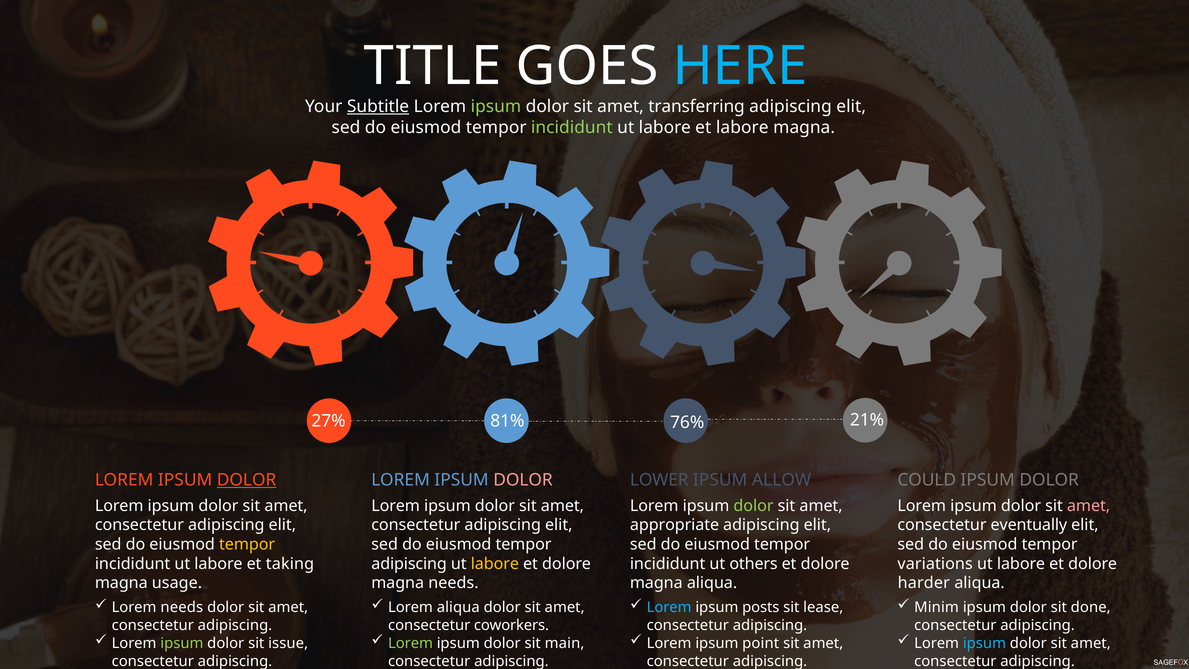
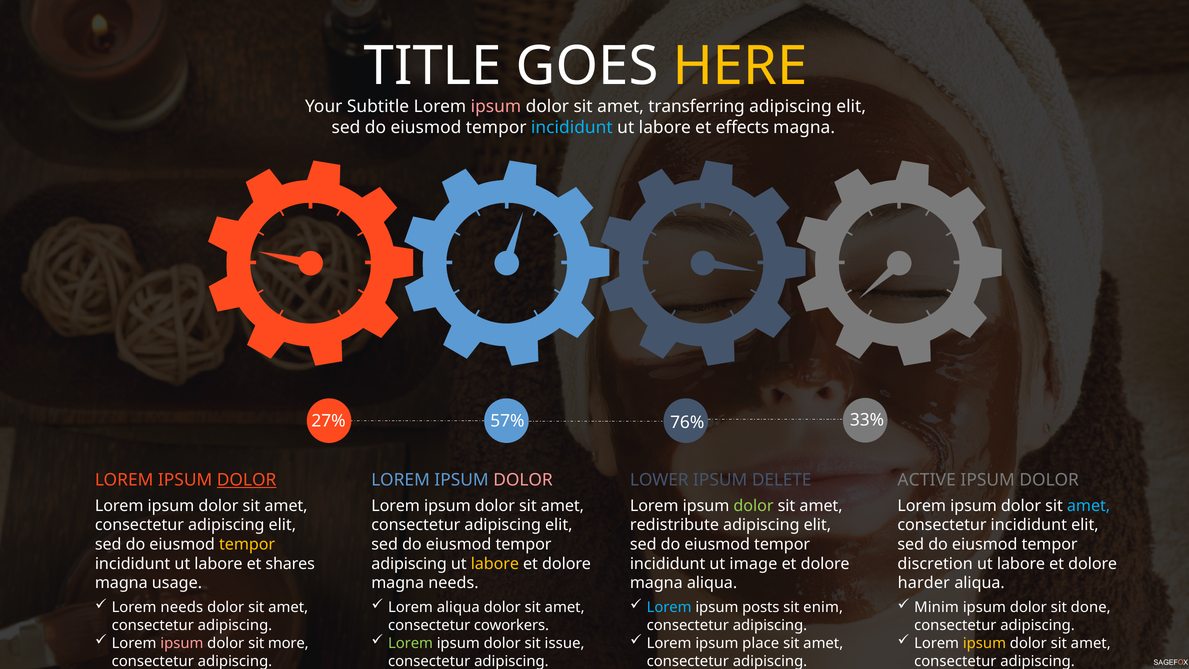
HERE colour: light blue -> yellow
Subtitle underline: present -> none
ipsum at (496, 107) colour: light green -> pink
incididunt at (572, 127) colour: light green -> light blue
et labore: labore -> effects
81%: 81% -> 57%
21%: 21% -> 33%
ALLOW: ALLOW -> DELETE
COULD: COULD -> ACTIVE
amet at (1089, 506) colour: pink -> light blue
appropriate: appropriate -> redistribute
consectetur eventually: eventually -> incididunt
taking: taking -> shares
others: others -> image
variations: variations -> discretion
lease: lease -> enim
ipsum at (182, 643) colour: light green -> pink
issue: issue -> more
main: main -> issue
point: point -> place
ipsum at (984, 643) colour: light blue -> yellow
